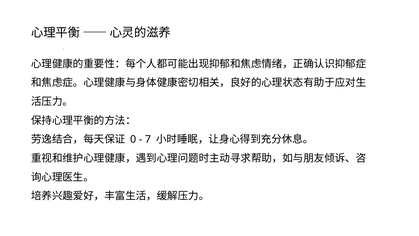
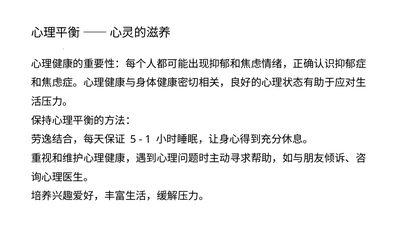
0: 0 -> 5
7: 7 -> 1
